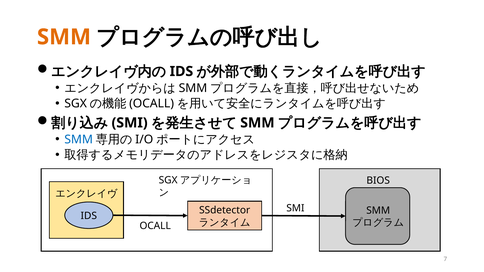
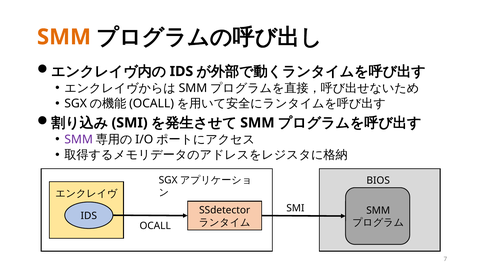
SMM at (79, 140) colour: blue -> purple
